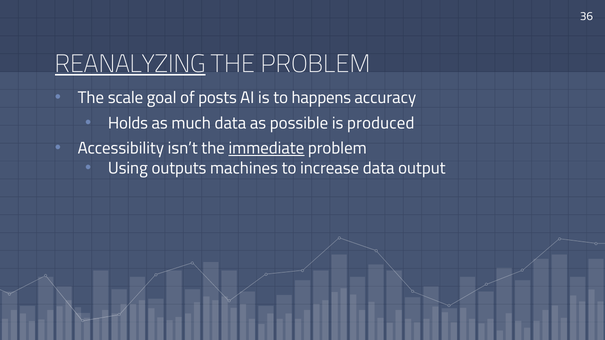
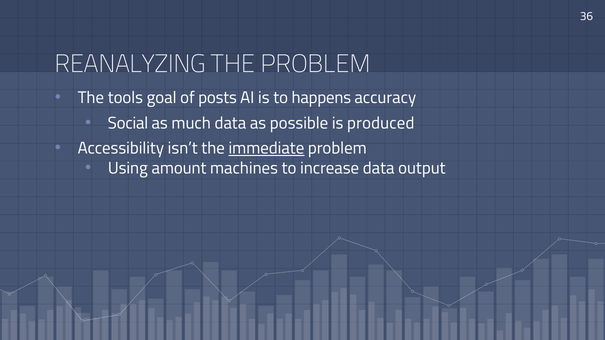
REANALYZING underline: present -> none
scale: scale -> tools
Holds: Holds -> Social
outputs: outputs -> amount
